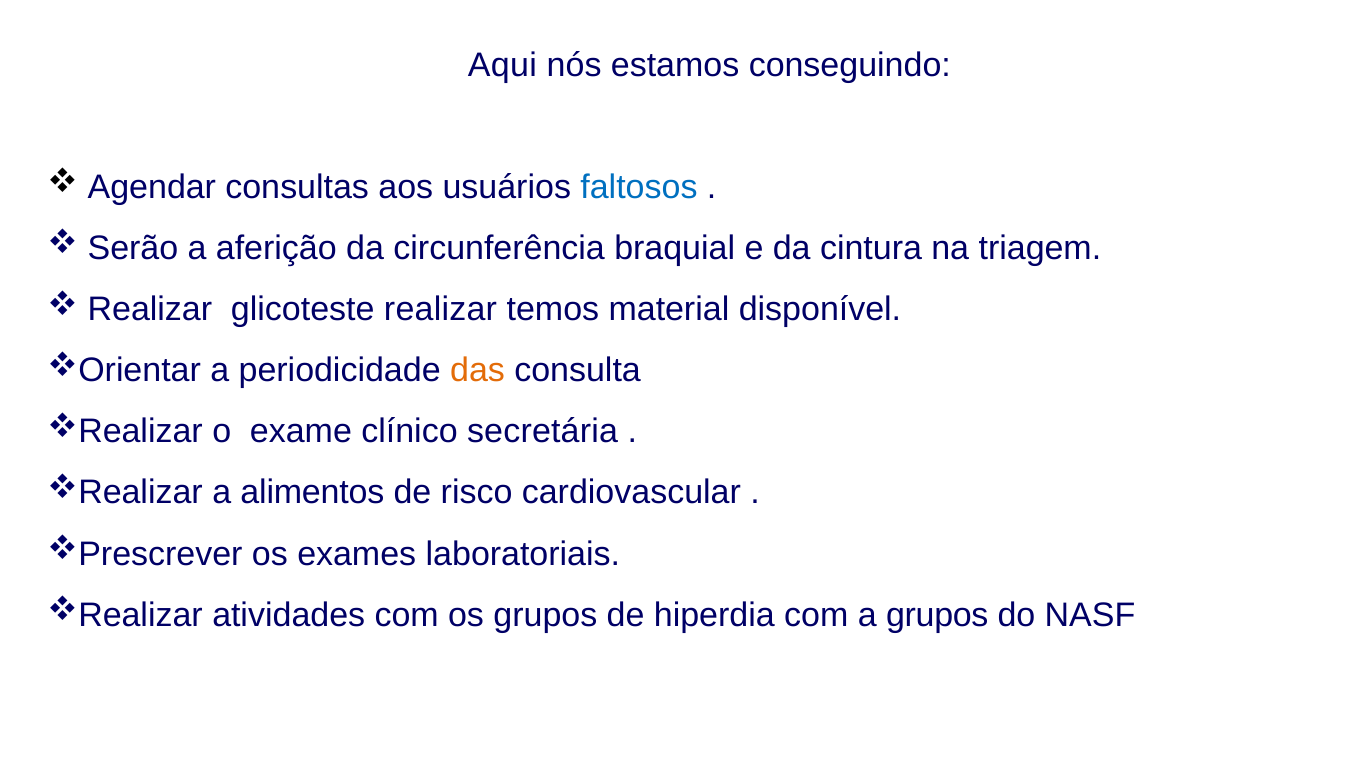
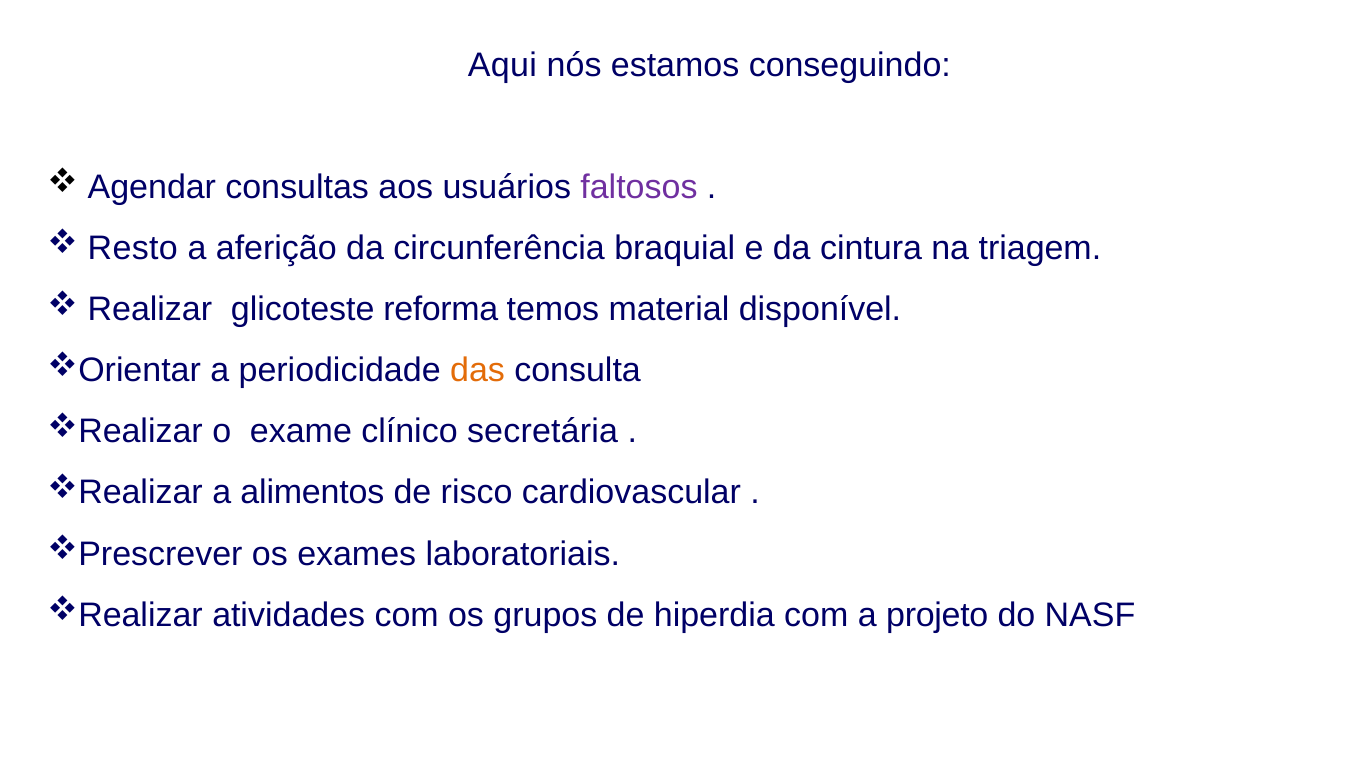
faltosos colour: blue -> purple
Serão: Serão -> Resto
glicoteste realizar: realizar -> reforma
a grupos: grupos -> projeto
